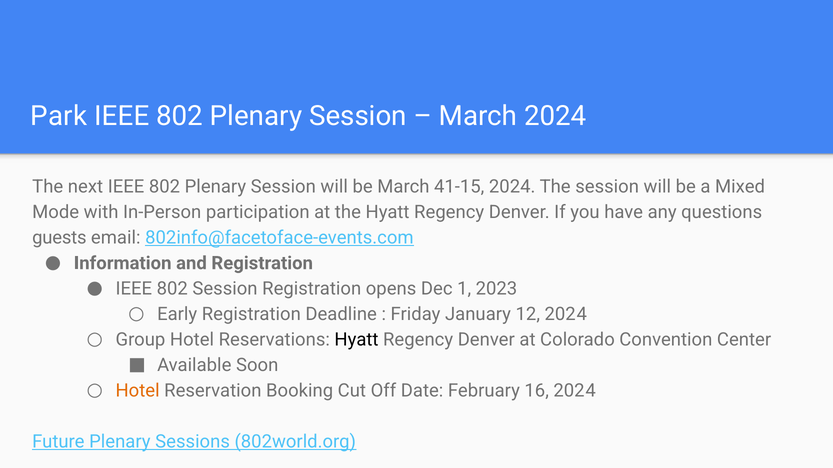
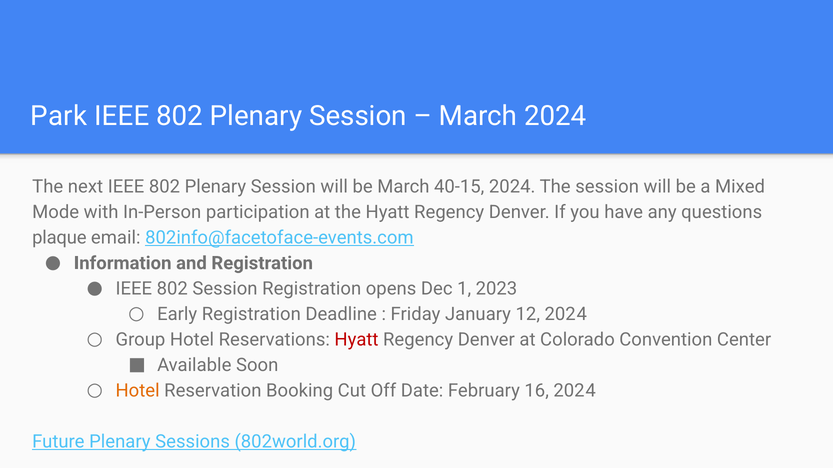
41-15: 41-15 -> 40-15
guests: guests -> plaque
Hyatt at (356, 340) colour: black -> red
